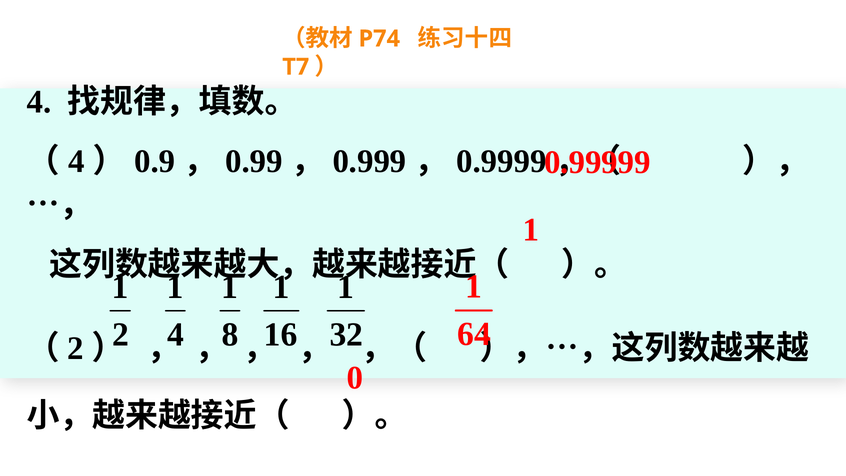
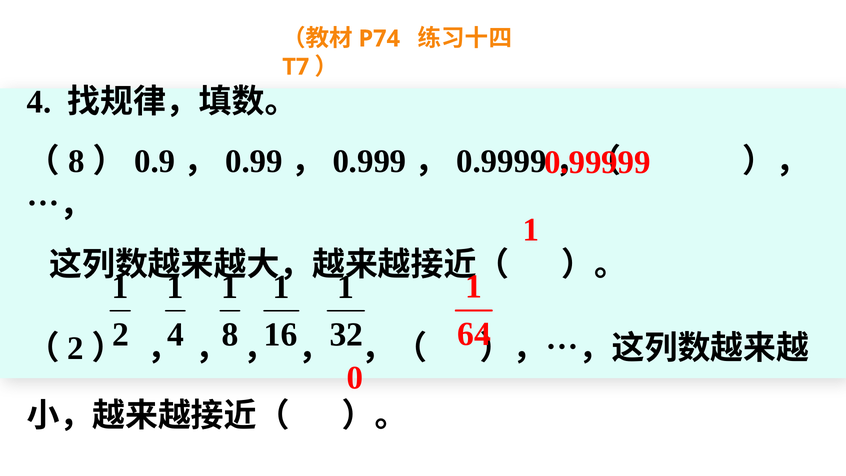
4 at (76, 162): 4 -> 8
